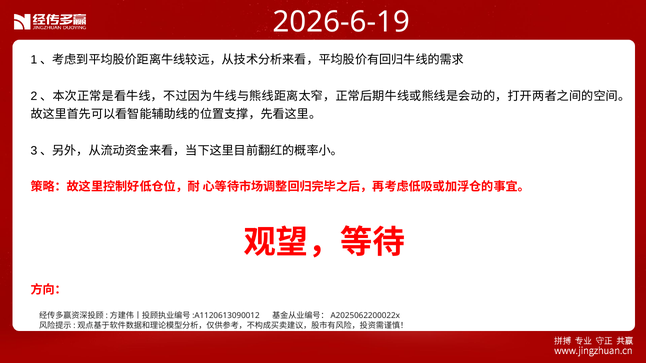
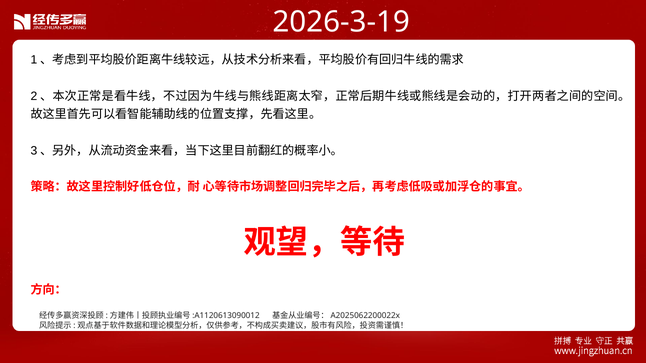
2026-6-19: 2026-6-19 -> 2026-3-19
